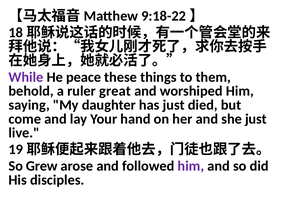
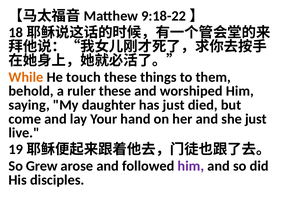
While colour: purple -> orange
peace: peace -> touch
ruler great: great -> these
